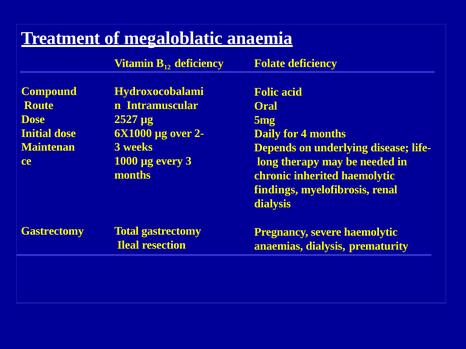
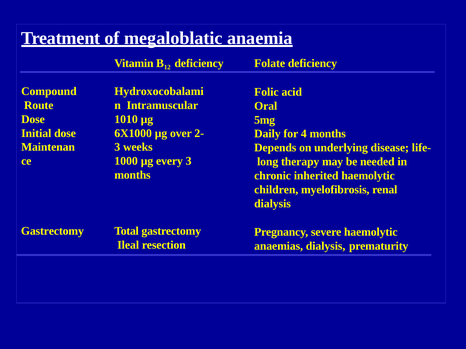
2527: 2527 -> 1010
findings: findings -> children
